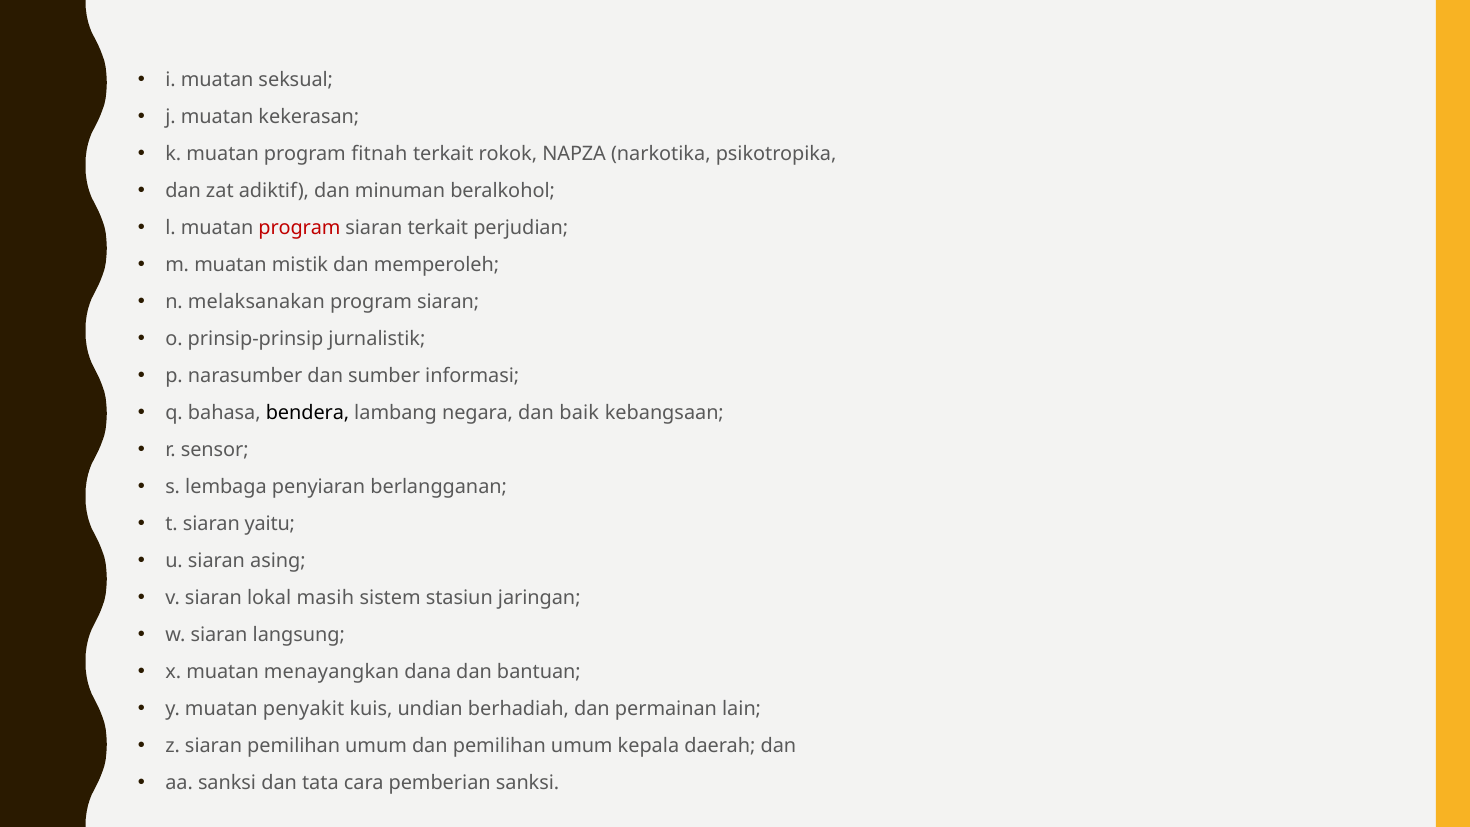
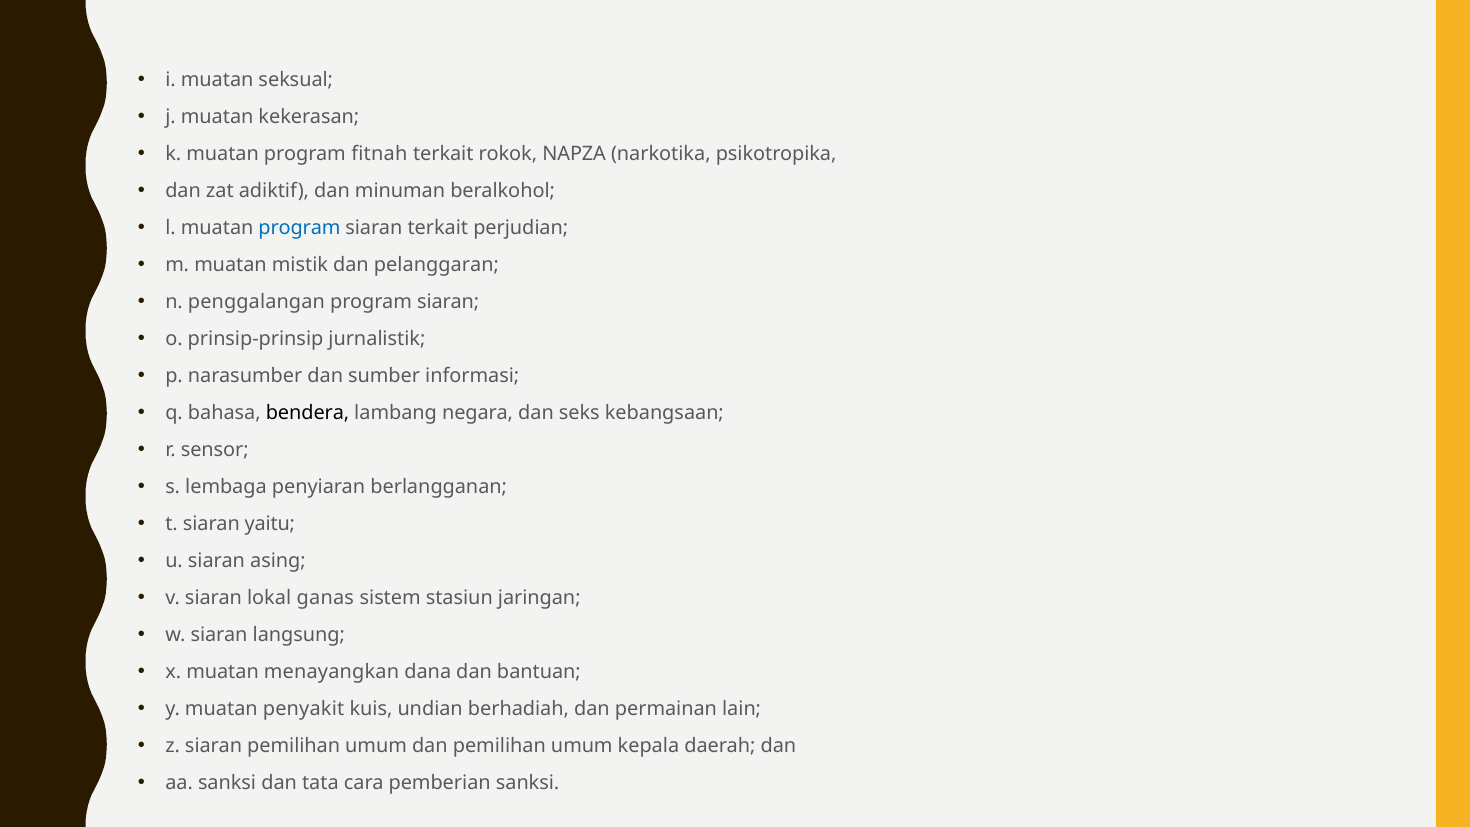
program at (299, 228) colour: red -> blue
memperoleh: memperoleh -> pelanggaran
melaksanakan: melaksanakan -> penggalangan
baik: baik -> seks
masih: masih -> ganas
